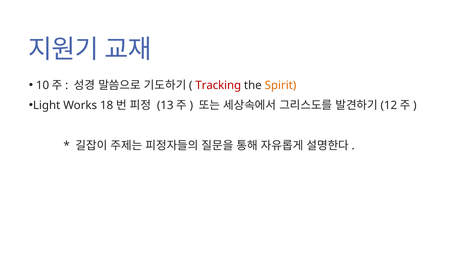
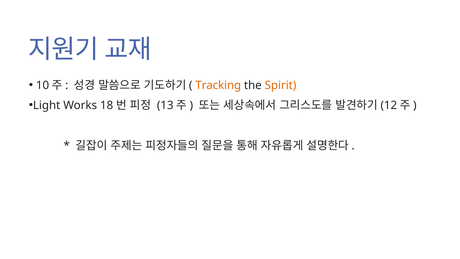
Tracking colour: red -> orange
